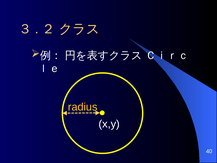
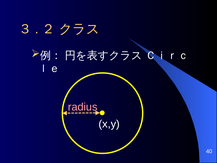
radius colour: yellow -> pink
